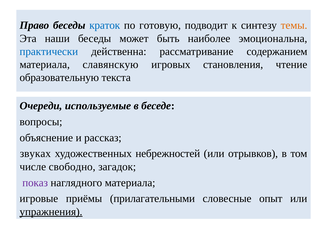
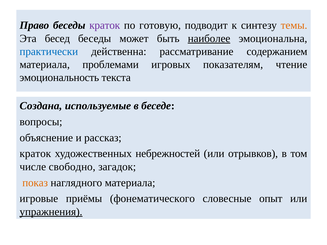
краток at (105, 25) colour: blue -> purple
наши: наши -> бесед
наиболее underline: none -> present
славянскую: славянскую -> проблемами
становления: становления -> показателям
образовательную: образовательную -> эмоциональность
Очереди: Очереди -> Создана
звуках at (35, 154): звуках -> краток
показ colour: purple -> orange
прилагательными: прилагательными -> фонематического
